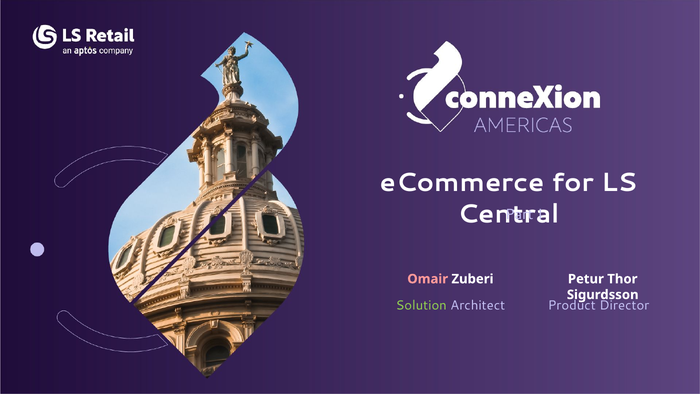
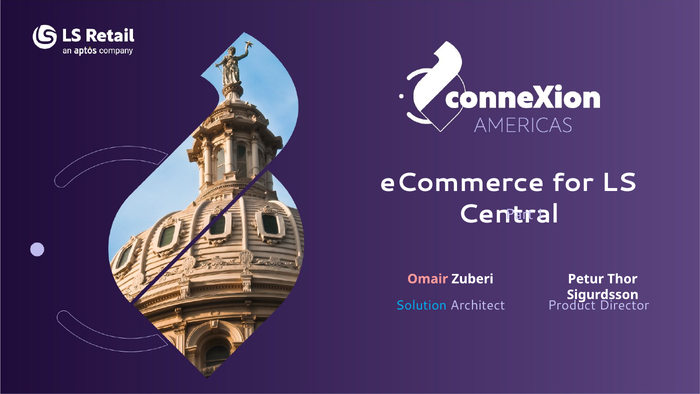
Solution colour: light green -> light blue
